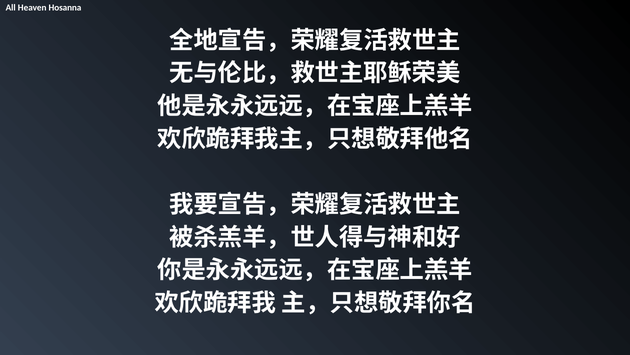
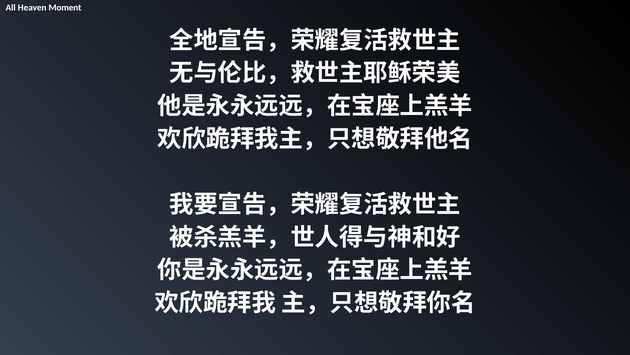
Hosanna: Hosanna -> Moment
